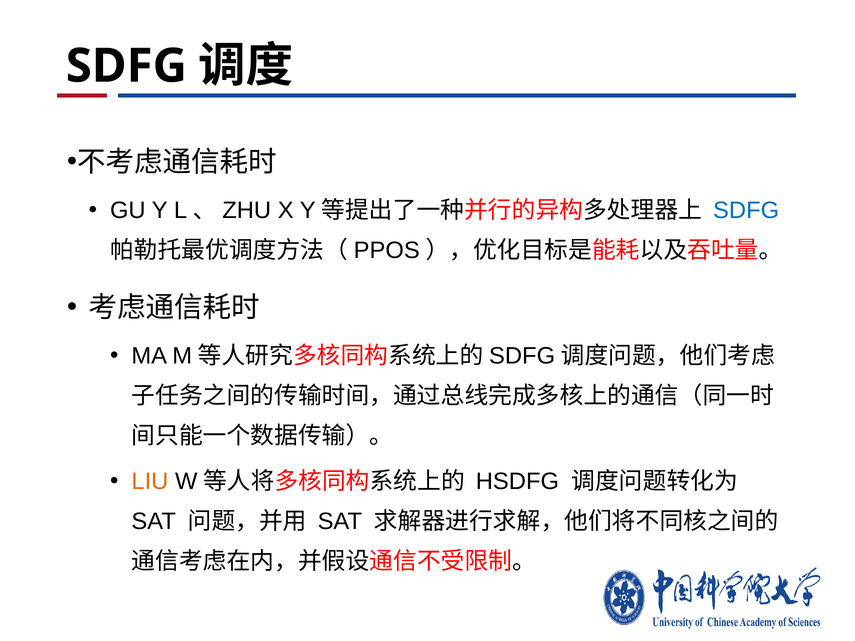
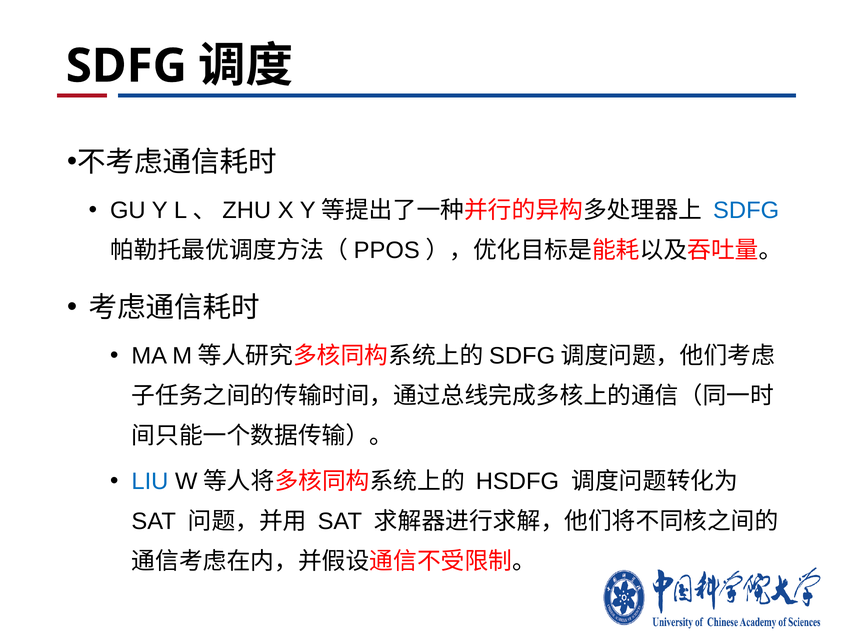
LIU colour: orange -> blue
